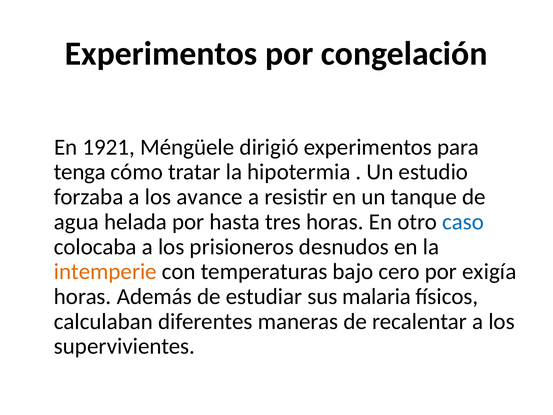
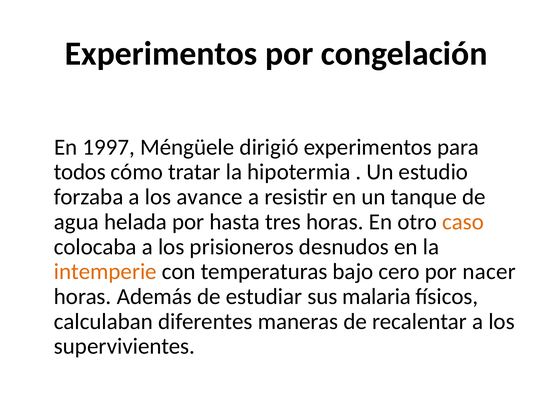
1921: 1921 -> 1997
tenga: tenga -> todos
caso colour: blue -> orange
exigía: exigía -> nacer
